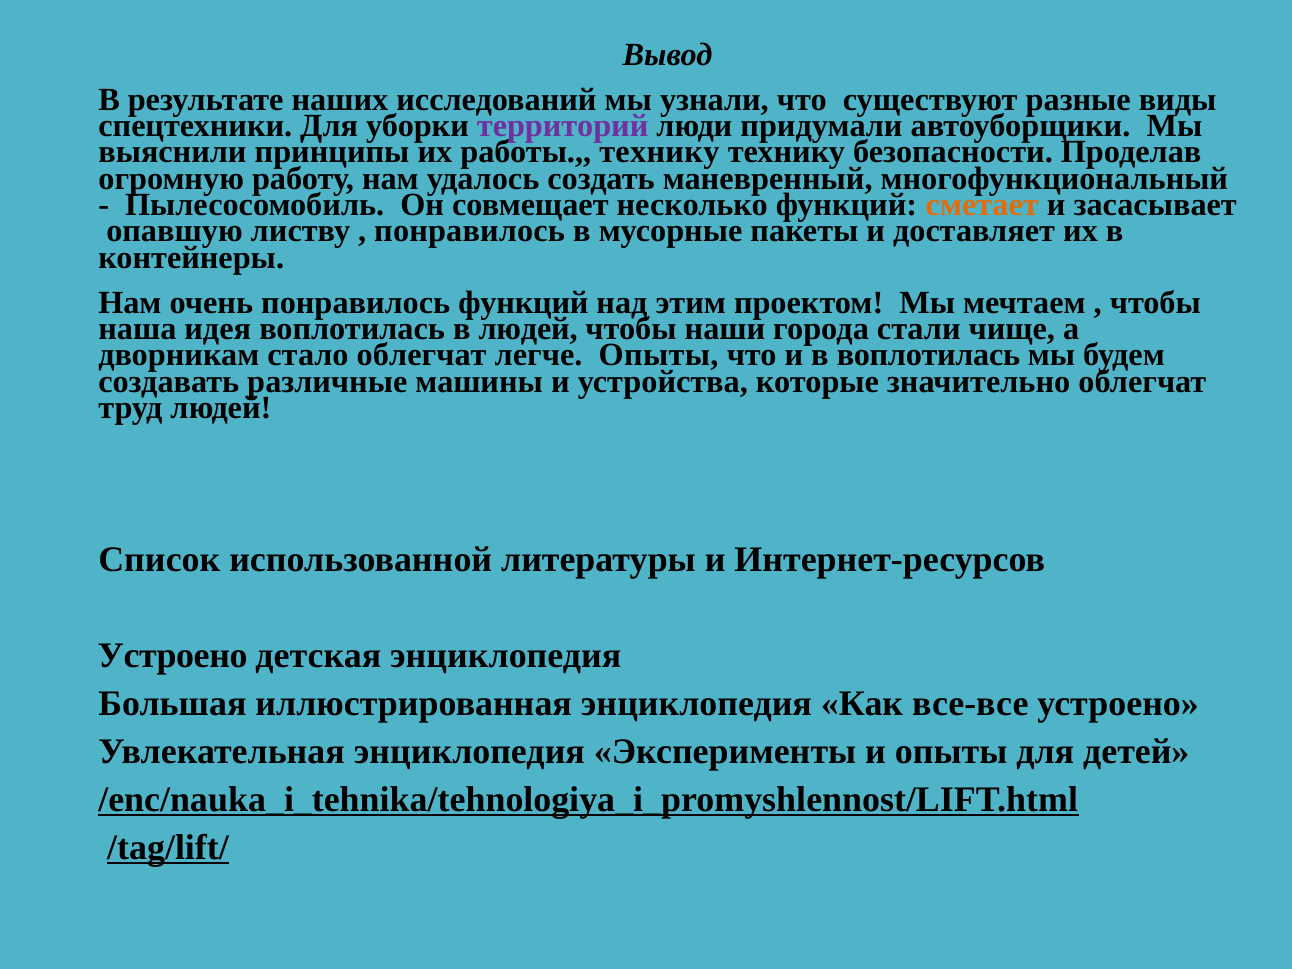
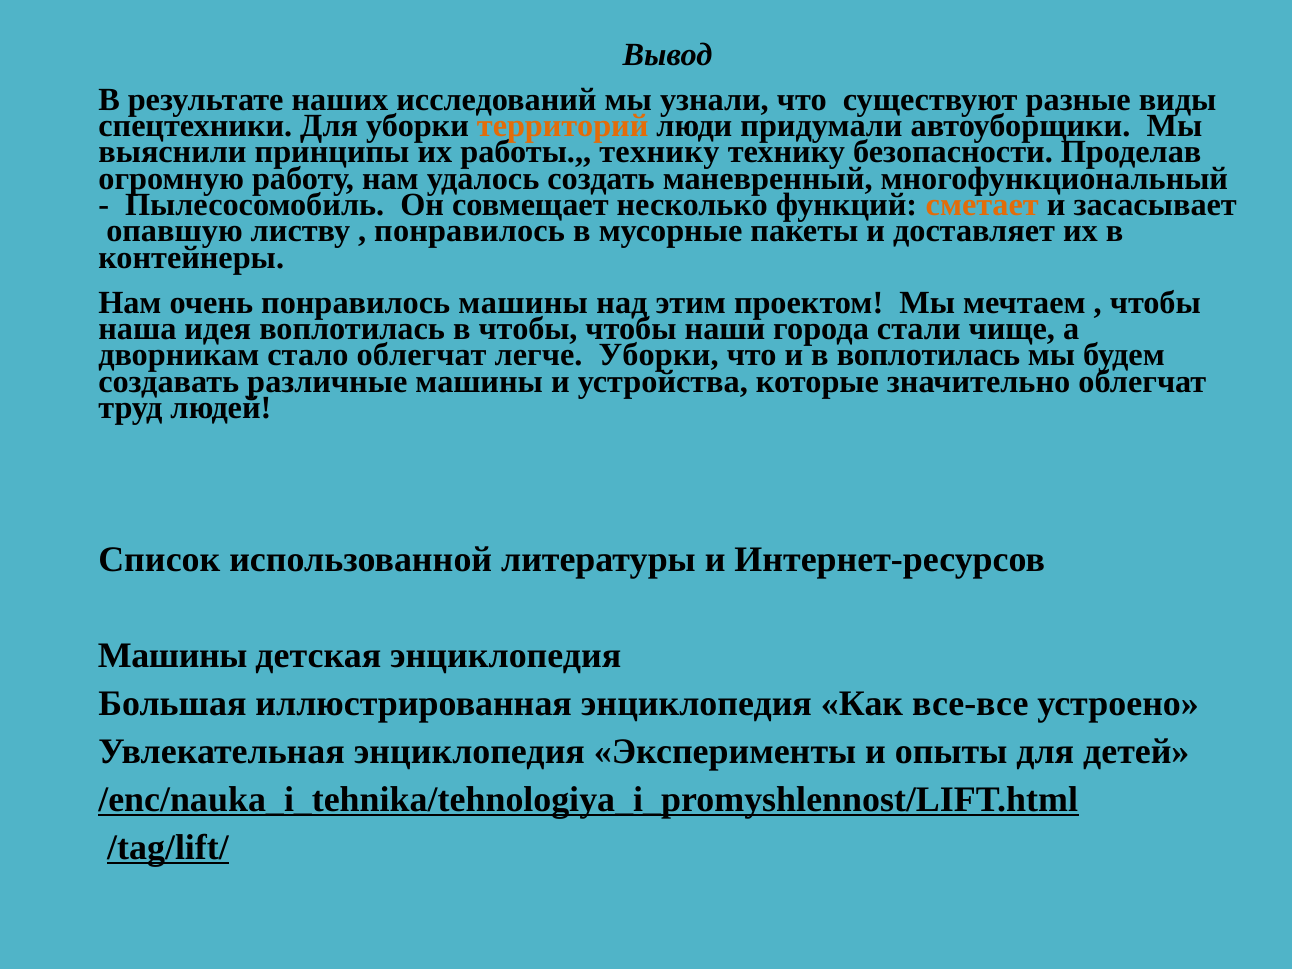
территорий colour: purple -> orange
понравилось функций: функций -> машины
в людей: людей -> чтобы
легче Опыты: Опыты -> Уборки
Устроено at (173, 656): Устроено -> Машины
